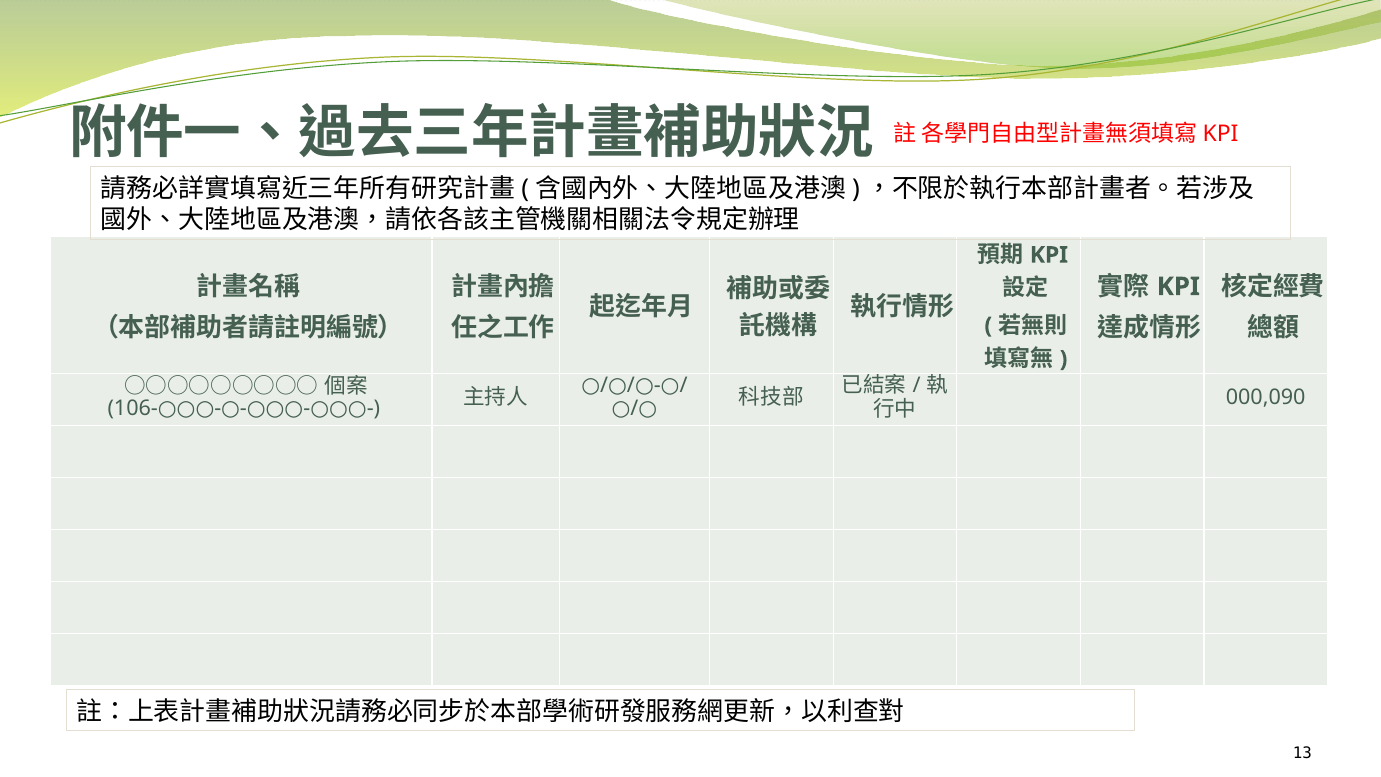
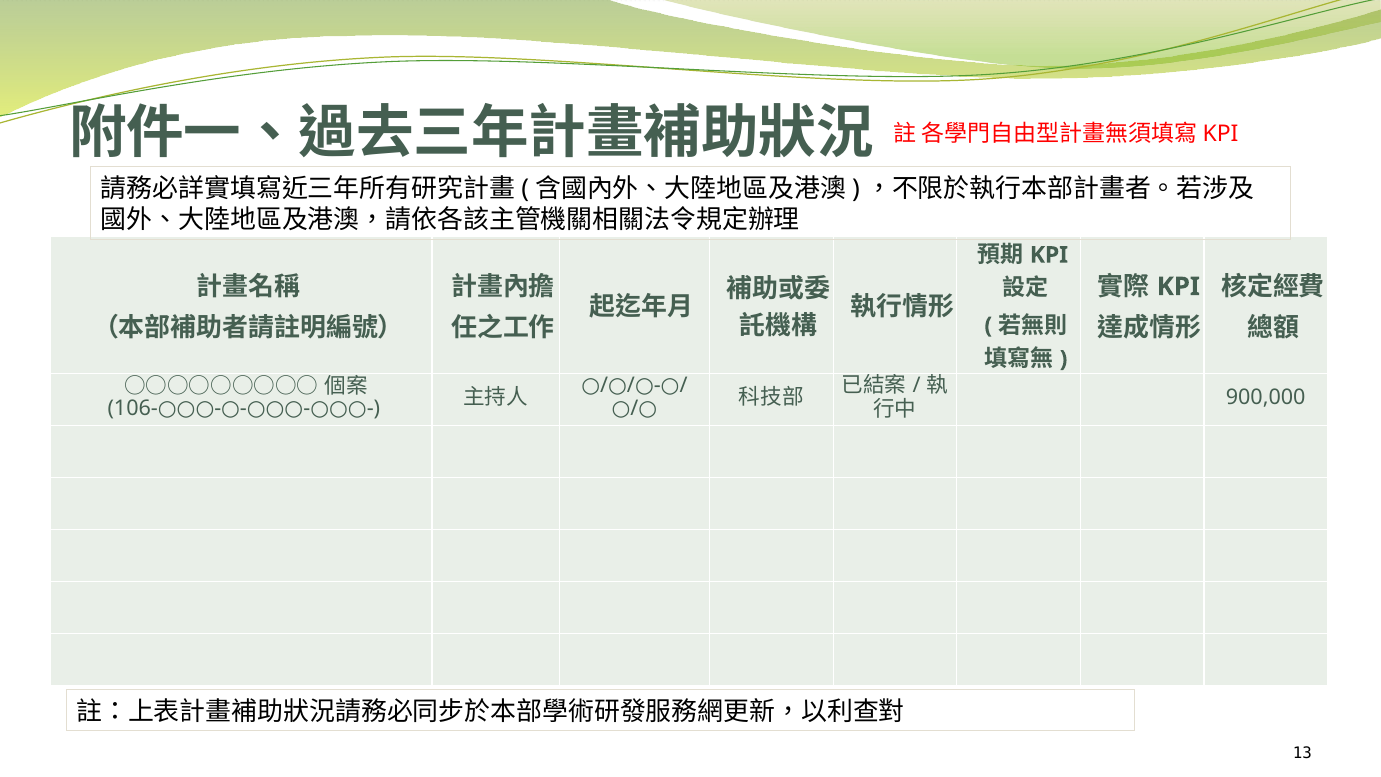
000,090: 000,090 -> 900,000
